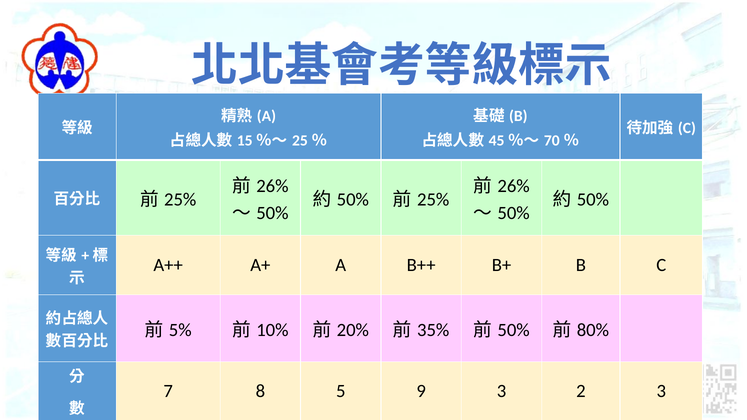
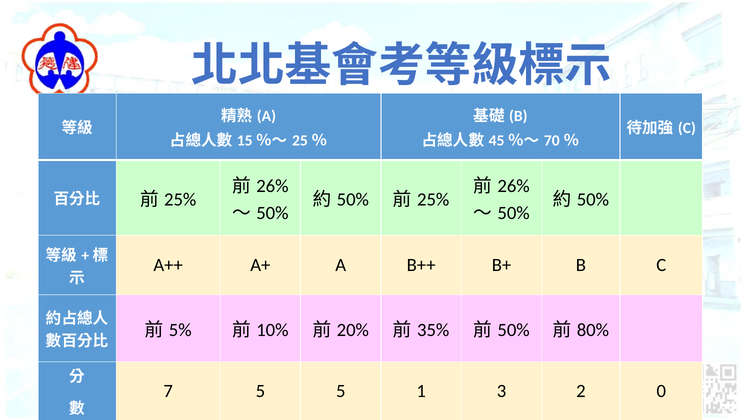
7 8: 8 -> 5
9: 9 -> 1
2 3: 3 -> 0
